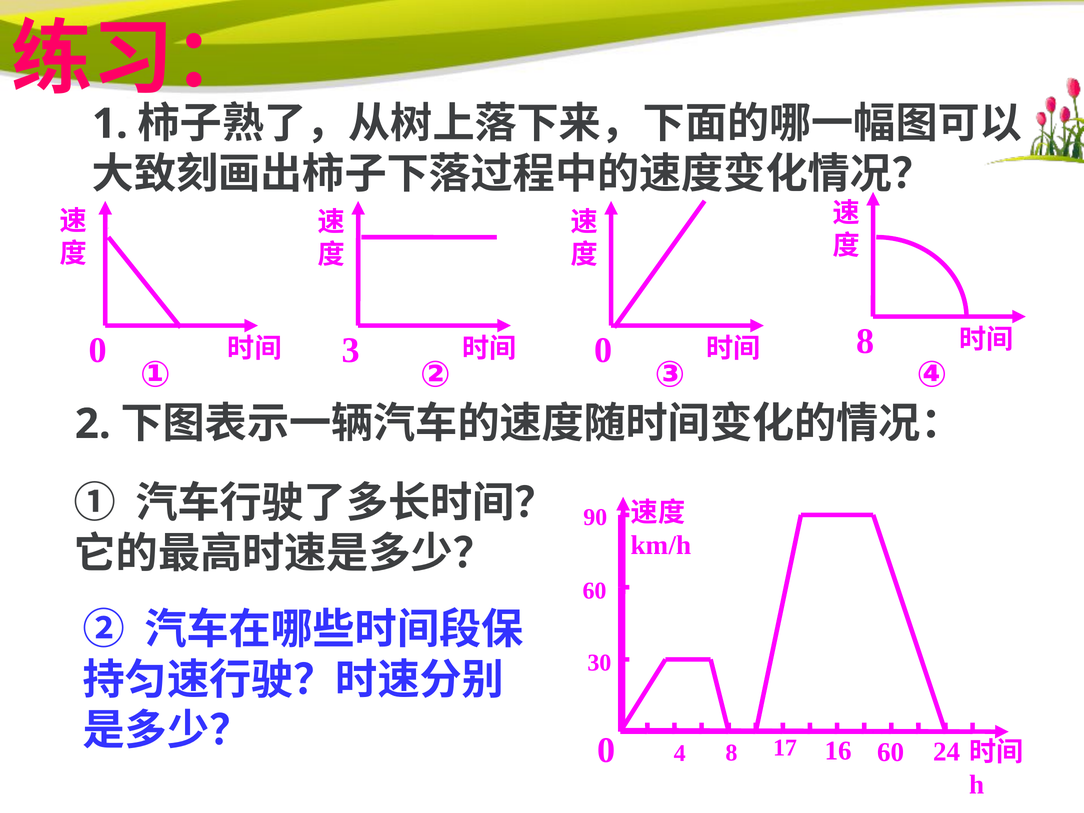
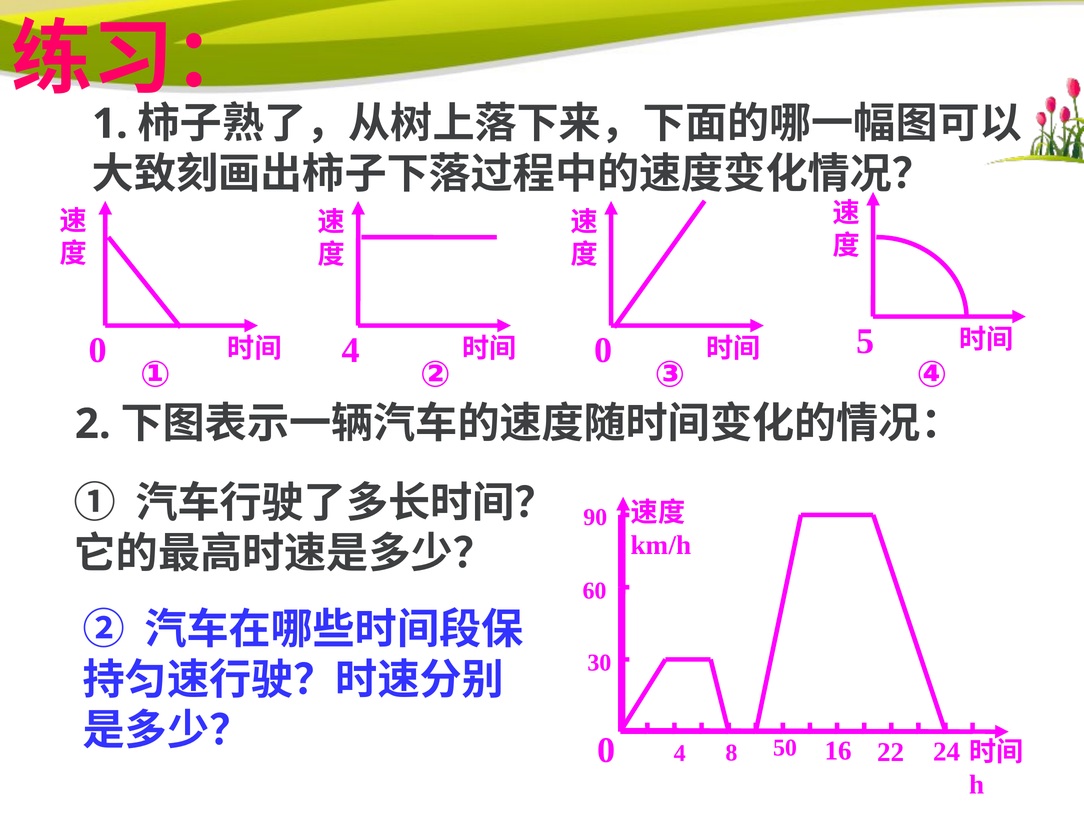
0 3: 3 -> 4
0 8: 8 -> 5
17: 17 -> 50
16 60: 60 -> 22
